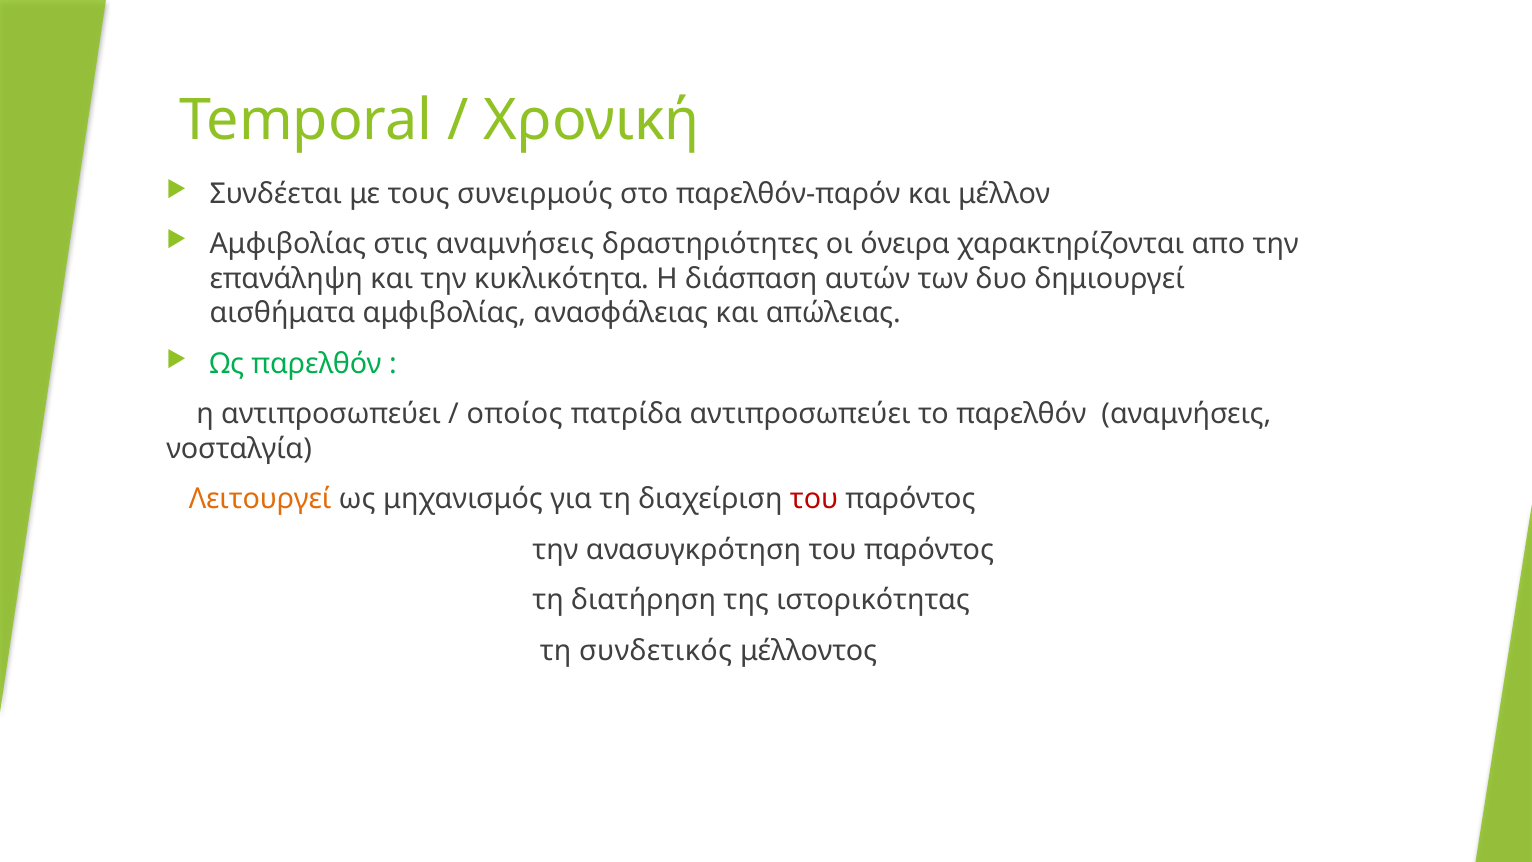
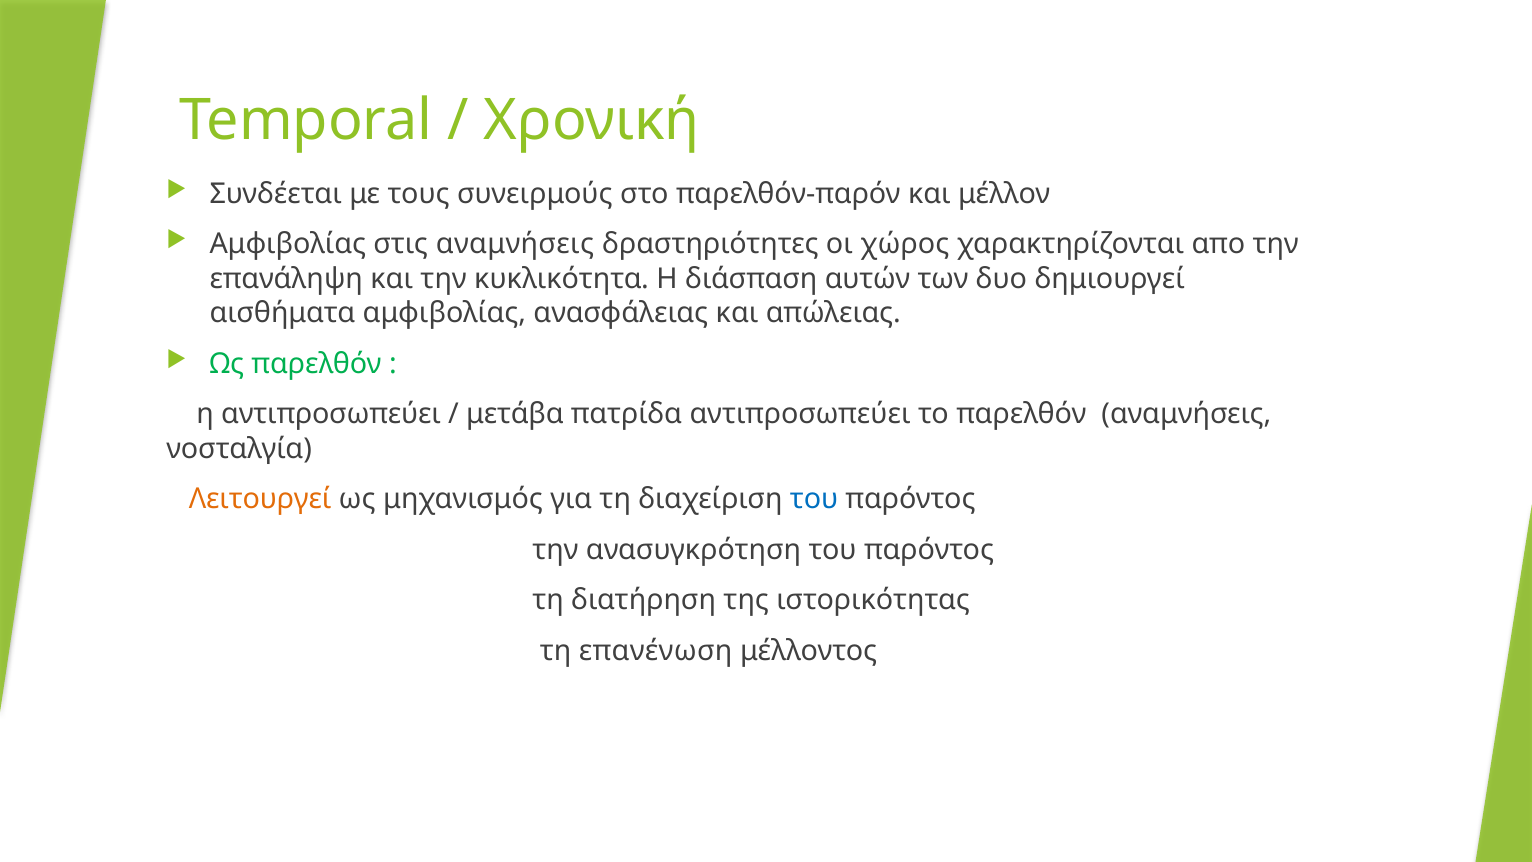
όνειρα: όνειρα -> χώρος
οποίος: οποίος -> μετάβα
του at (814, 499) colour: red -> blue
συνδετικός: συνδετικός -> επανένωση
